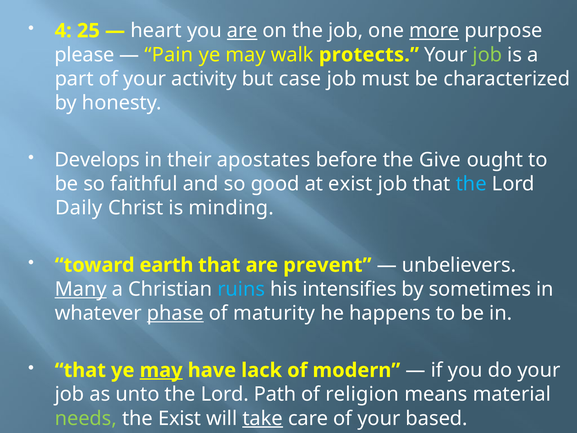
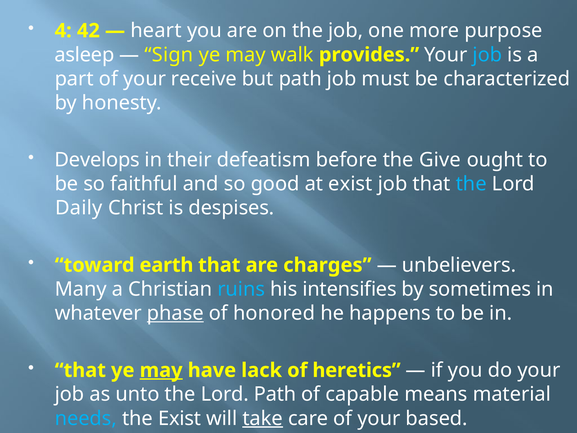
25: 25 -> 42
are at (242, 31) underline: present -> none
more underline: present -> none
please: please -> asleep
Pain: Pain -> Sign
protects: protects -> provides
job at (487, 55) colour: light green -> light blue
activity: activity -> receive
but case: case -> path
apostates: apostates -> defeatism
minding: minding -> despises
prevent: prevent -> charges
Many underline: present -> none
maturity: maturity -> honored
modern: modern -> heretics
religion: religion -> capable
needs colour: light green -> light blue
